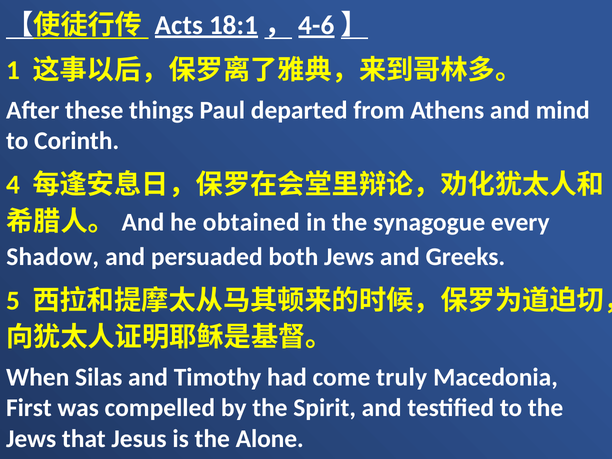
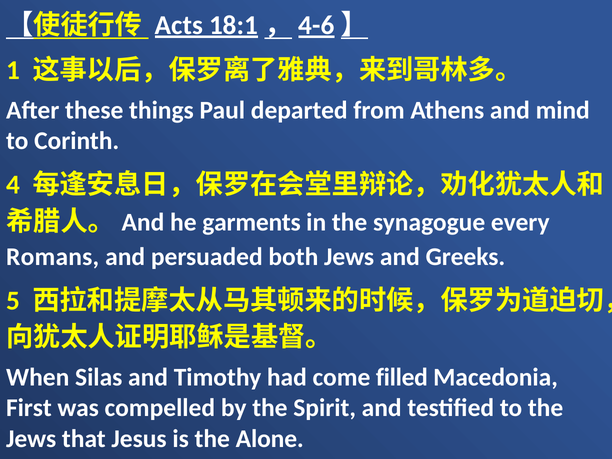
obtained: obtained -> garments
Shadow: Shadow -> Romans
truly: truly -> filled
